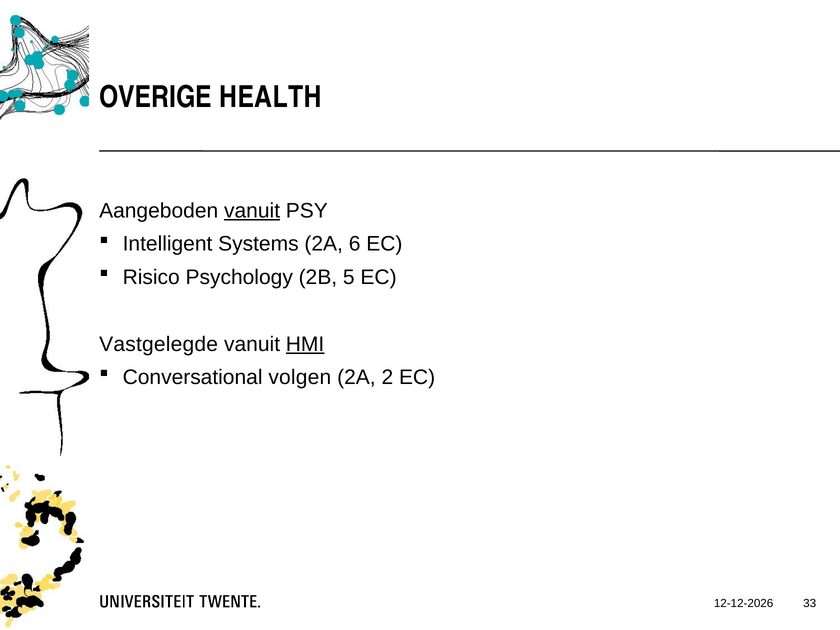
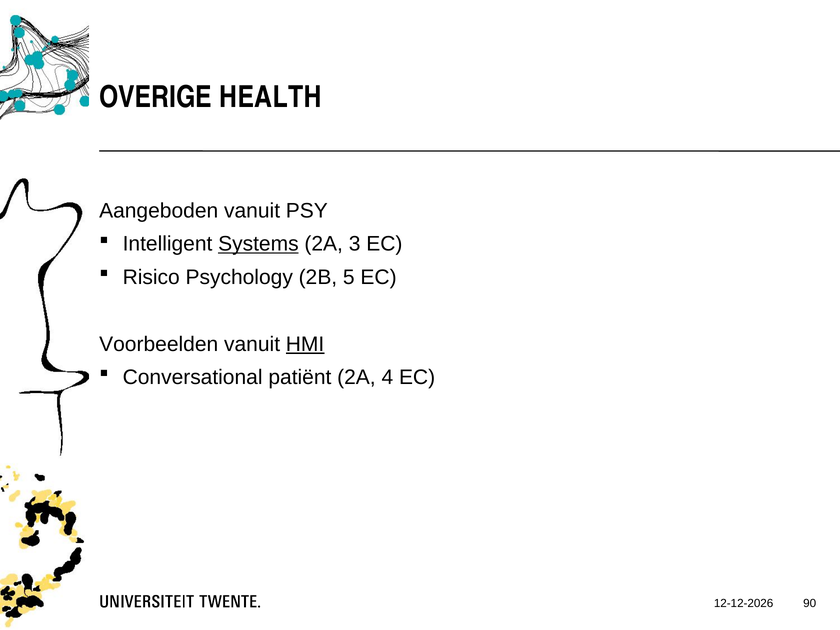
vanuit at (252, 211) underline: present -> none
Systems underline: none -> present
6: 6 -> 3
Vastgelegde: Vastgelegde -> Voorbeelden
volgen: volgen -> patiënt
2: 2 -> 4
33: 33 -> 90
